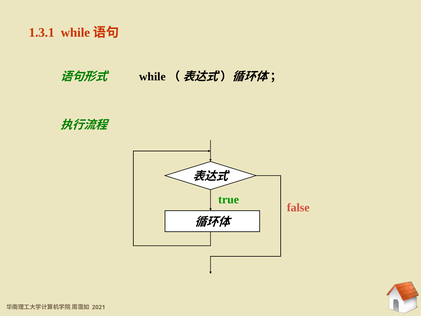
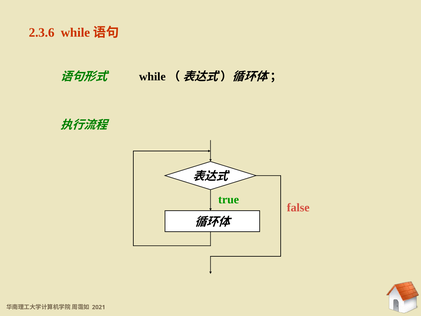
1.3.1: 1.3.1 -> 2.3.6
